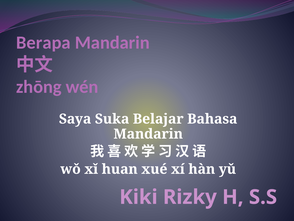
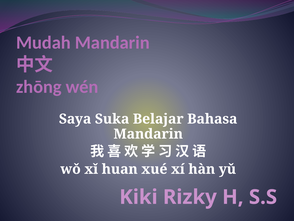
Berapa: Berapa -> Mudah
